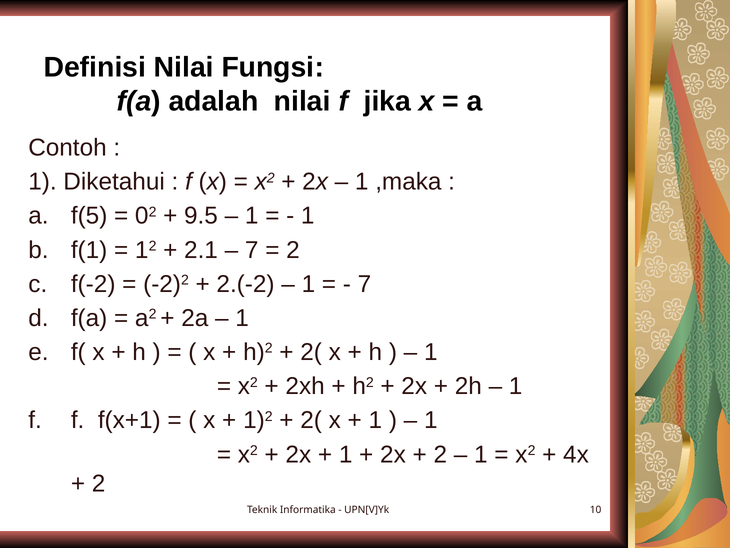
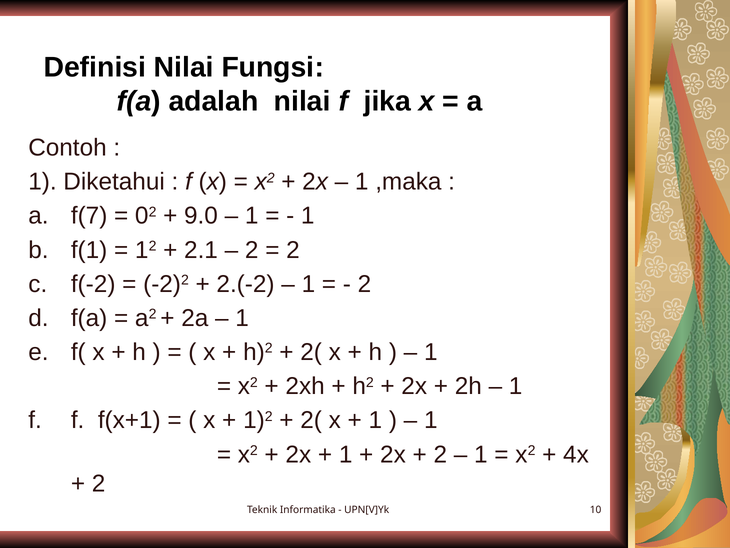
f(5: f(5 -> f(7
9.5: 9.5 -> 9.0
7 at (252, 250): 7 -> 2
7 at (364, 284): 7 -> 2
